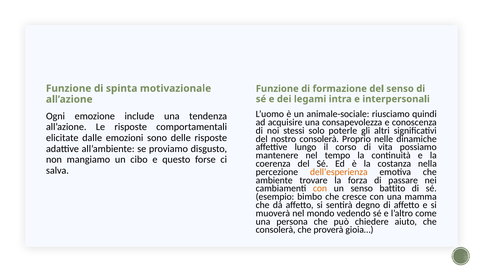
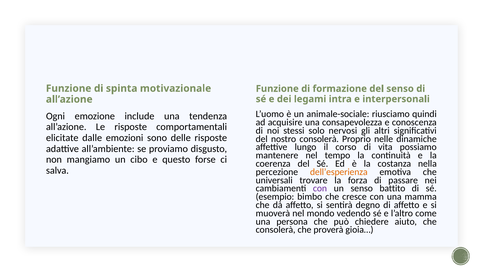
poterle: poterle -> nervosi
ambiente: ambiente -> universali
con at (320, 188) colour: orange -> purple
